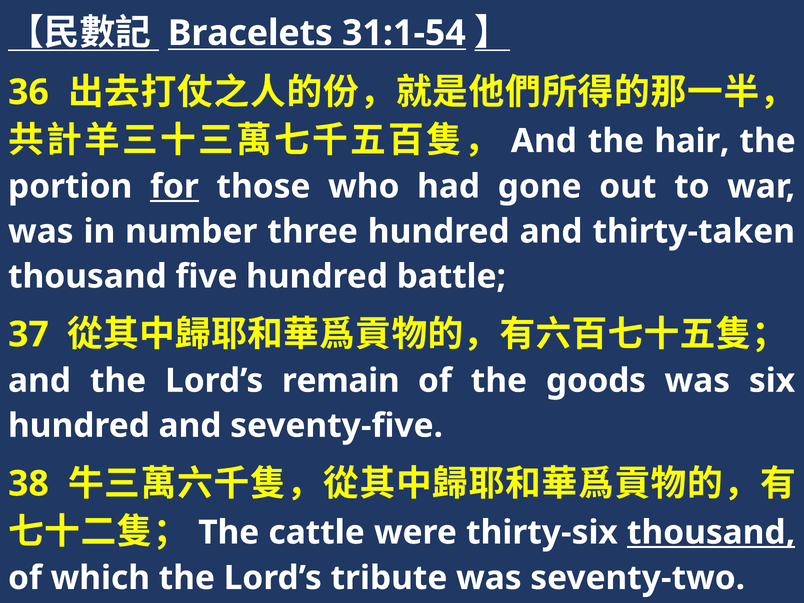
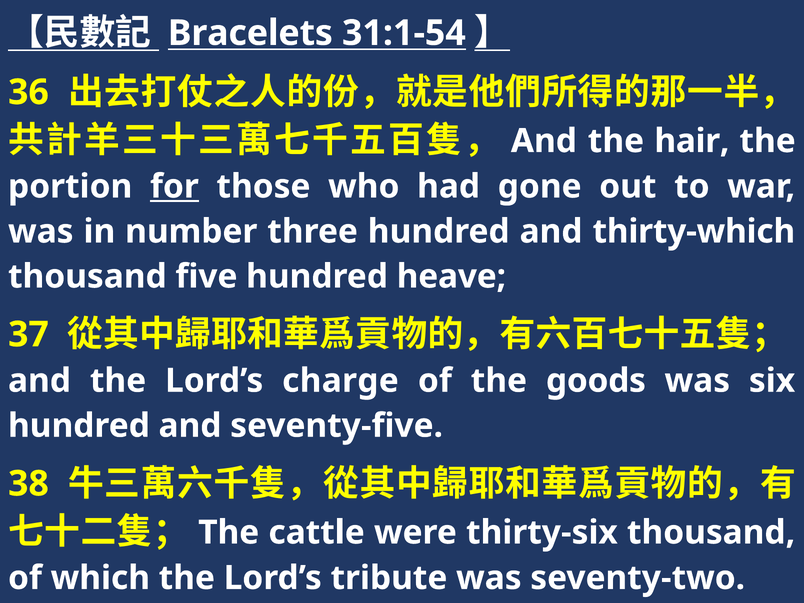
thirty-taken: thirty-taken -> thirty-which
battle: battle -> heave
remain: remain -> charge
thousand at (711, 533) underline: present -> none
